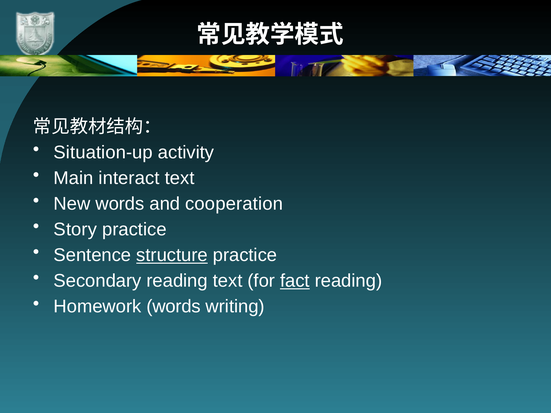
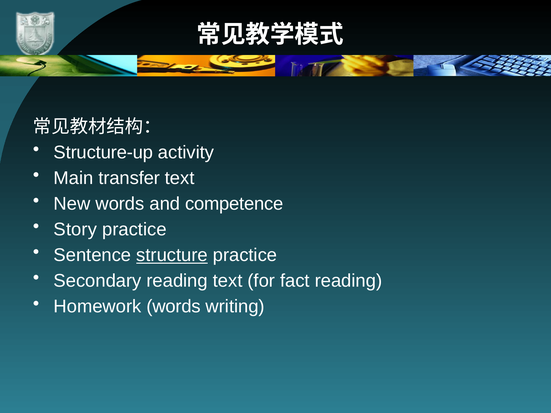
Situation-up: Situation-up -> Structure-up
interact: interact -> transfer
cooperation: cooperation -> competence
fact underline: present -> none
